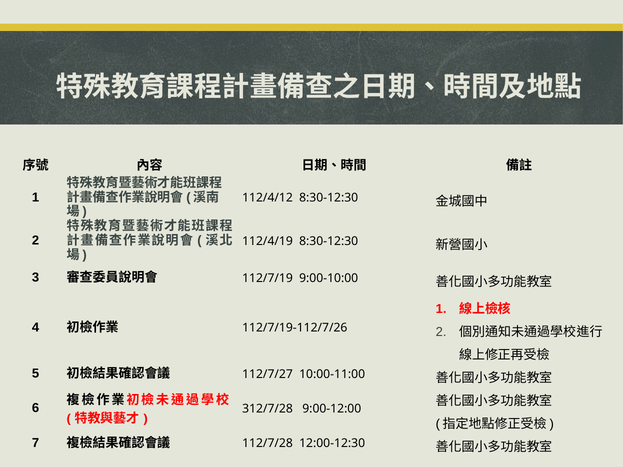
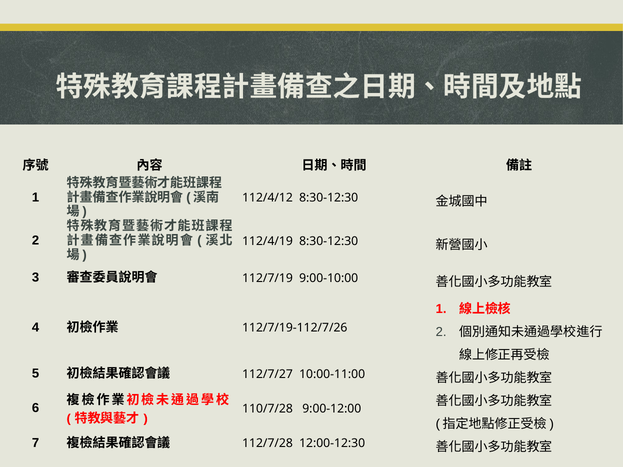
312/7/28: 312/7/28 -> 110/7/28
